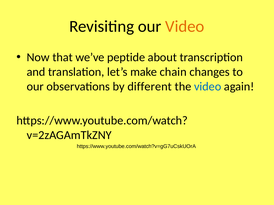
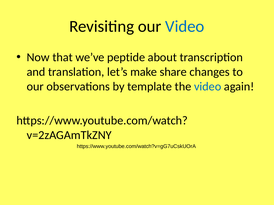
Video at (185, 27) colour: orange -> blue
chain: chain -> share
different: different -> template
